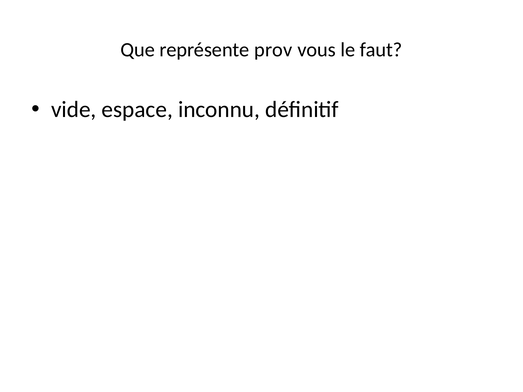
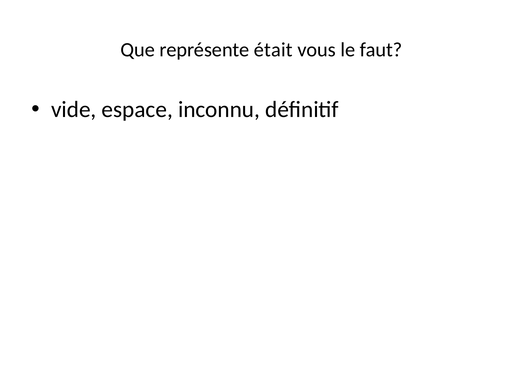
prov: prov -> était
